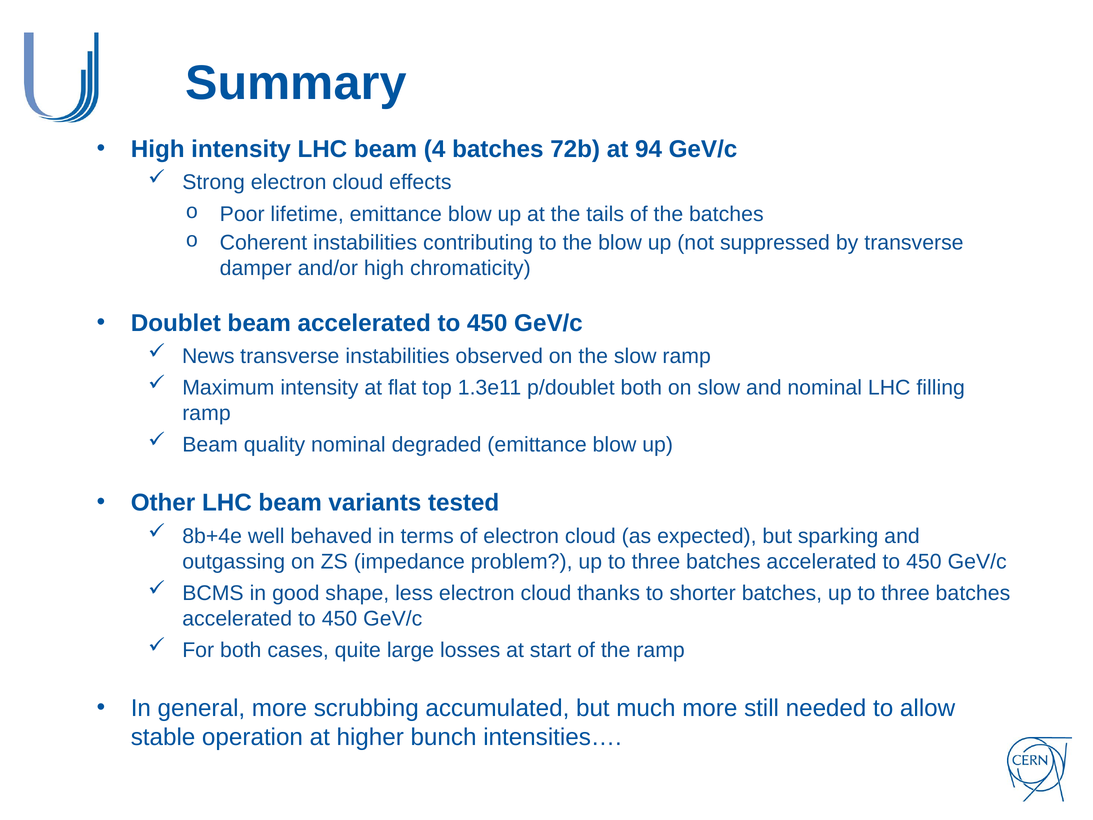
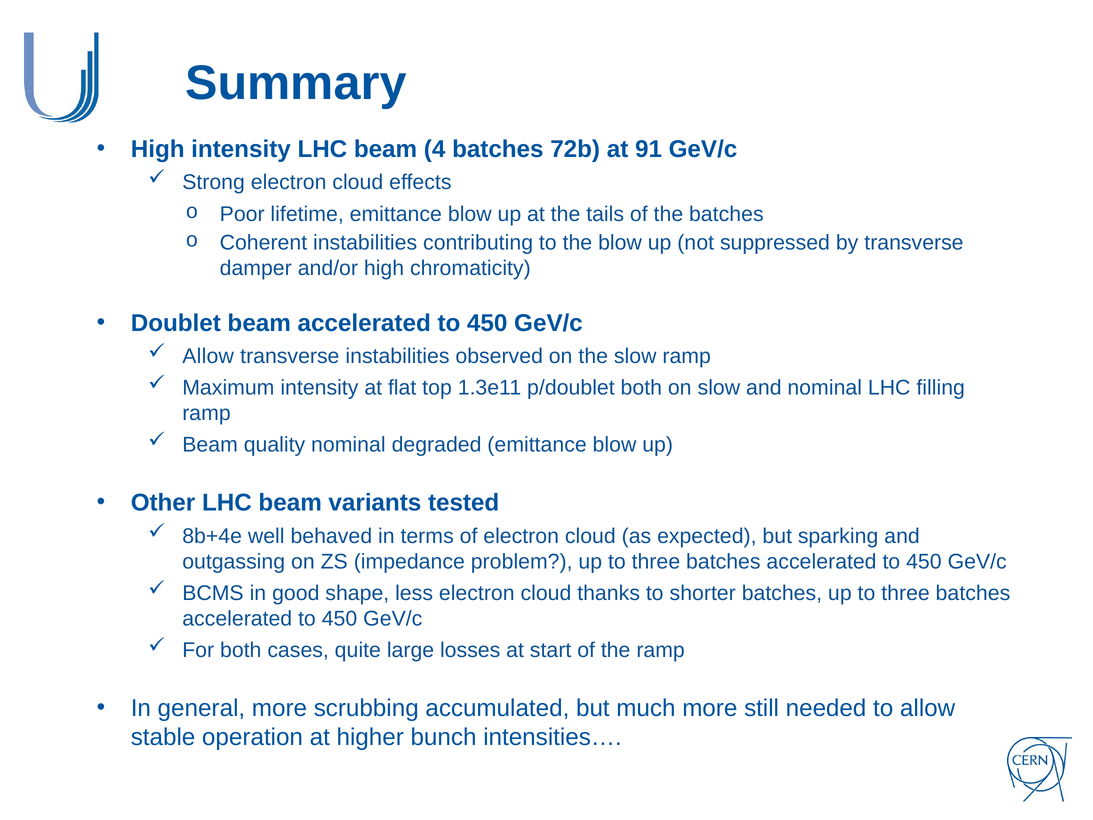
94: 94 -> 91
News at (208, 356): News -> Allow
